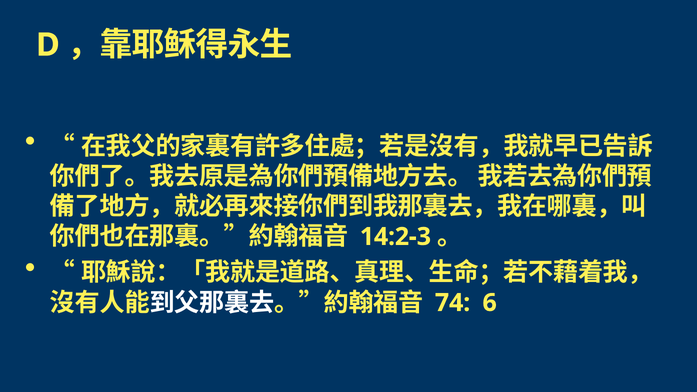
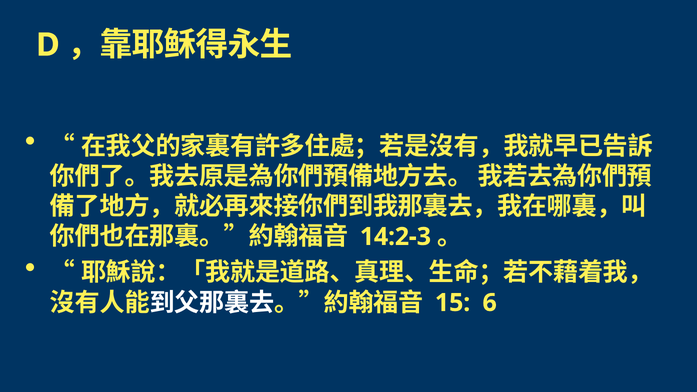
74: 74 -> 15
